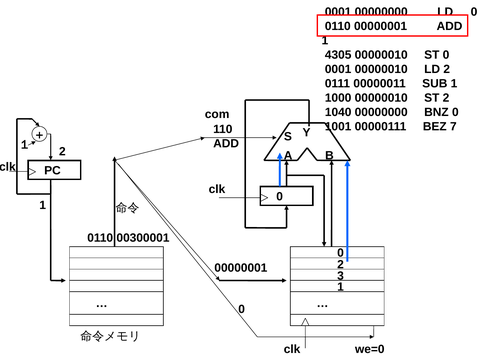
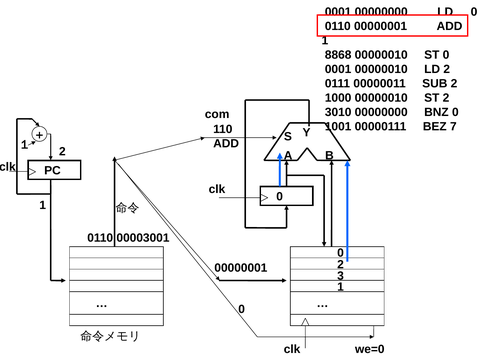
4305: 4305 -> 8868
SUB 1: 1 -> 2
1040: 1040 -> 3010
00300001: 00300001 -> 00003001
